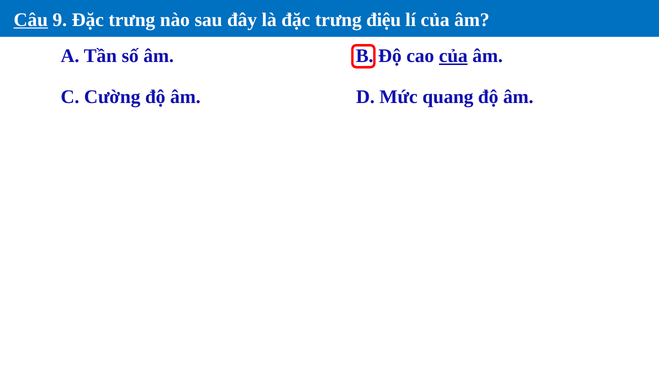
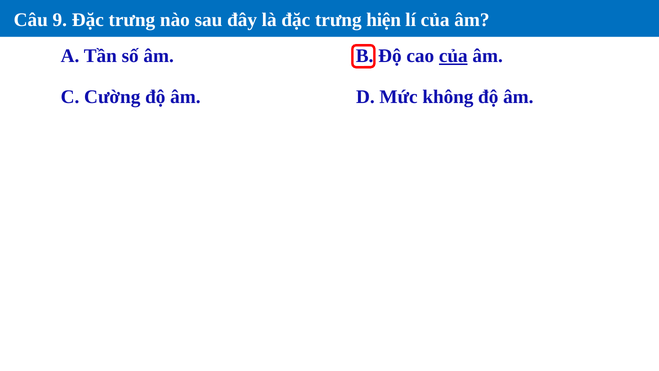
Câu underline: present -> none
điệu: điệu -> hiện
quang: quang -> không
